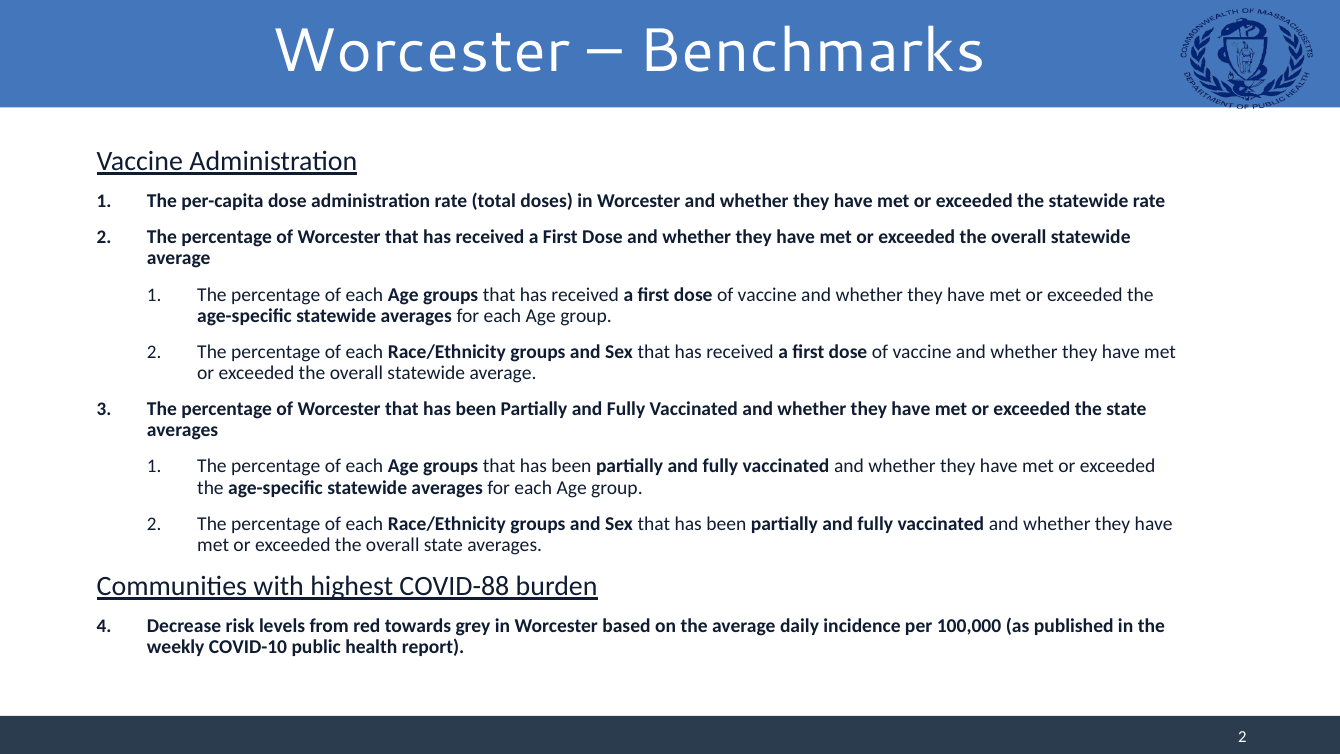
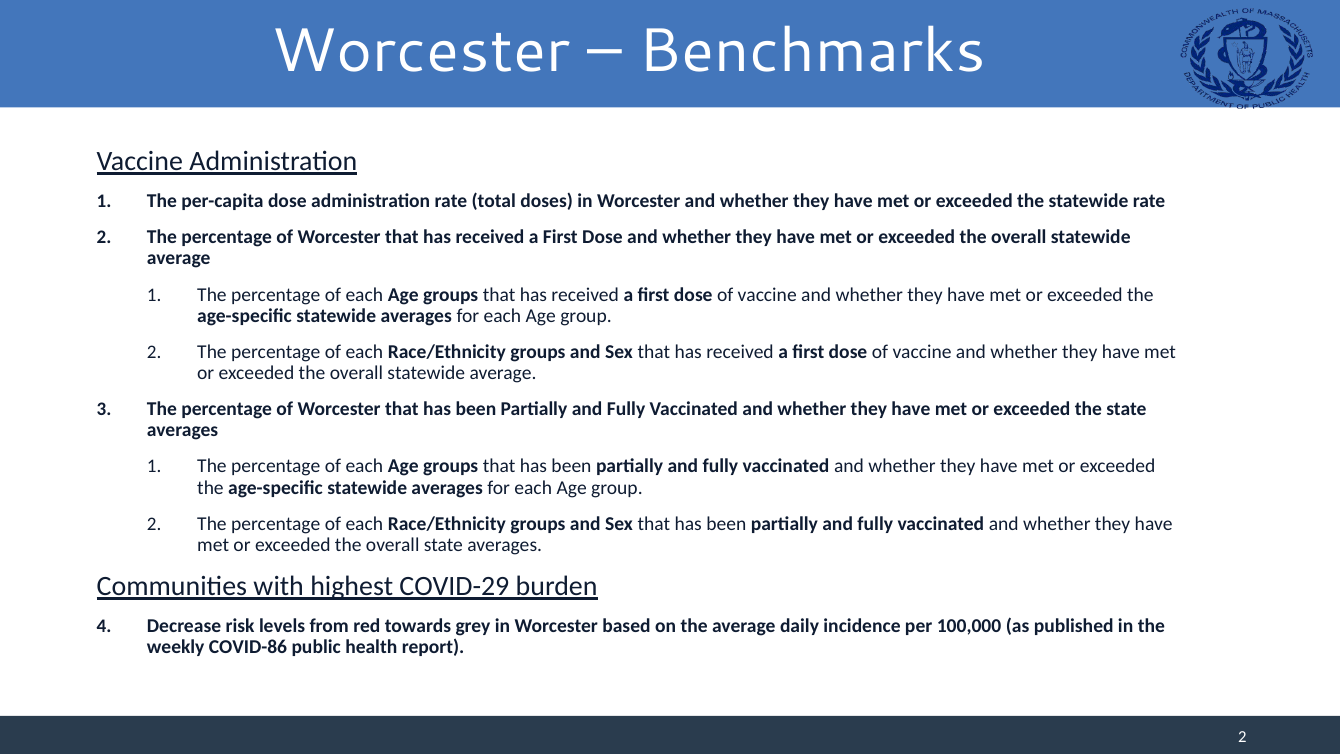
COVID-88: COVID-88 -> COVID-29
COVID-10: COVID-10 -> COVID-86
